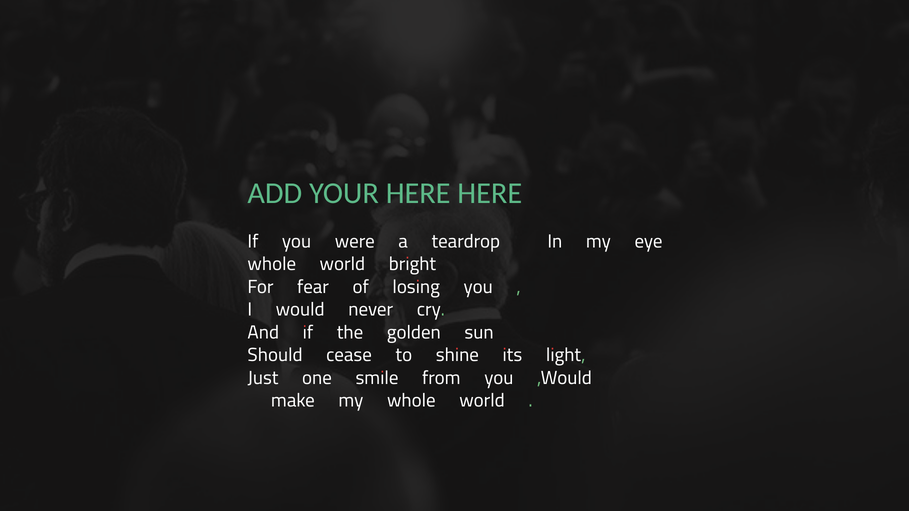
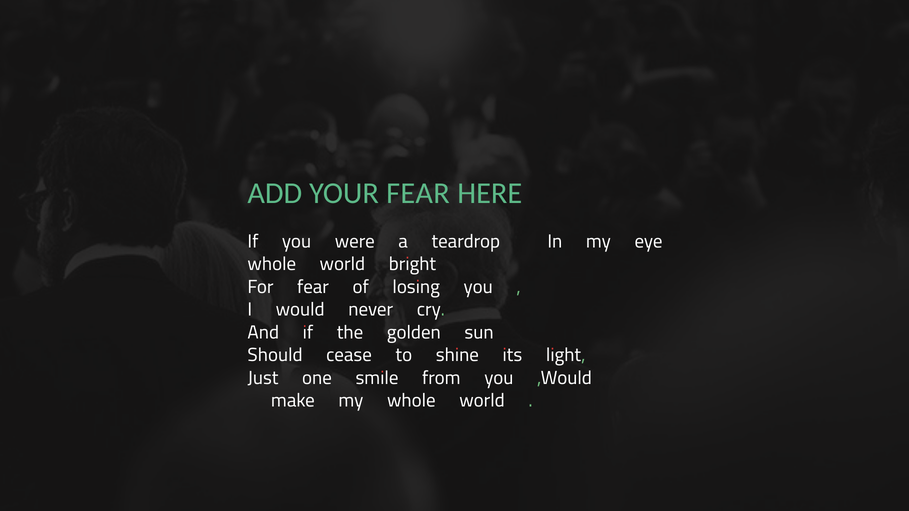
YOUR HERE: HERE -> FEAR
